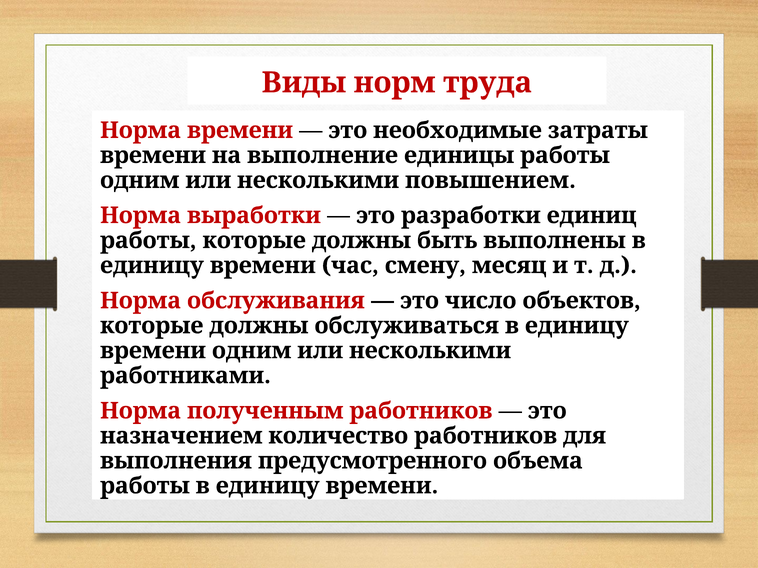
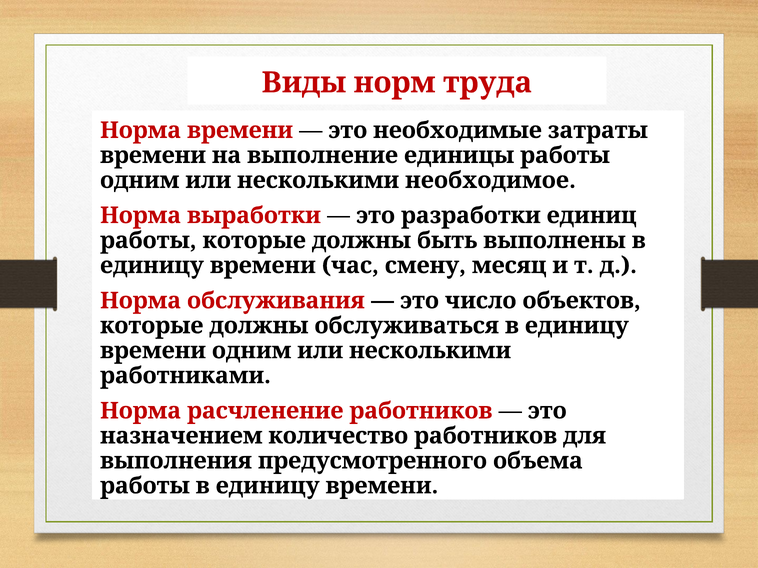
повышением: повышением -> необходимое
полученным: полученным -> расчленение
